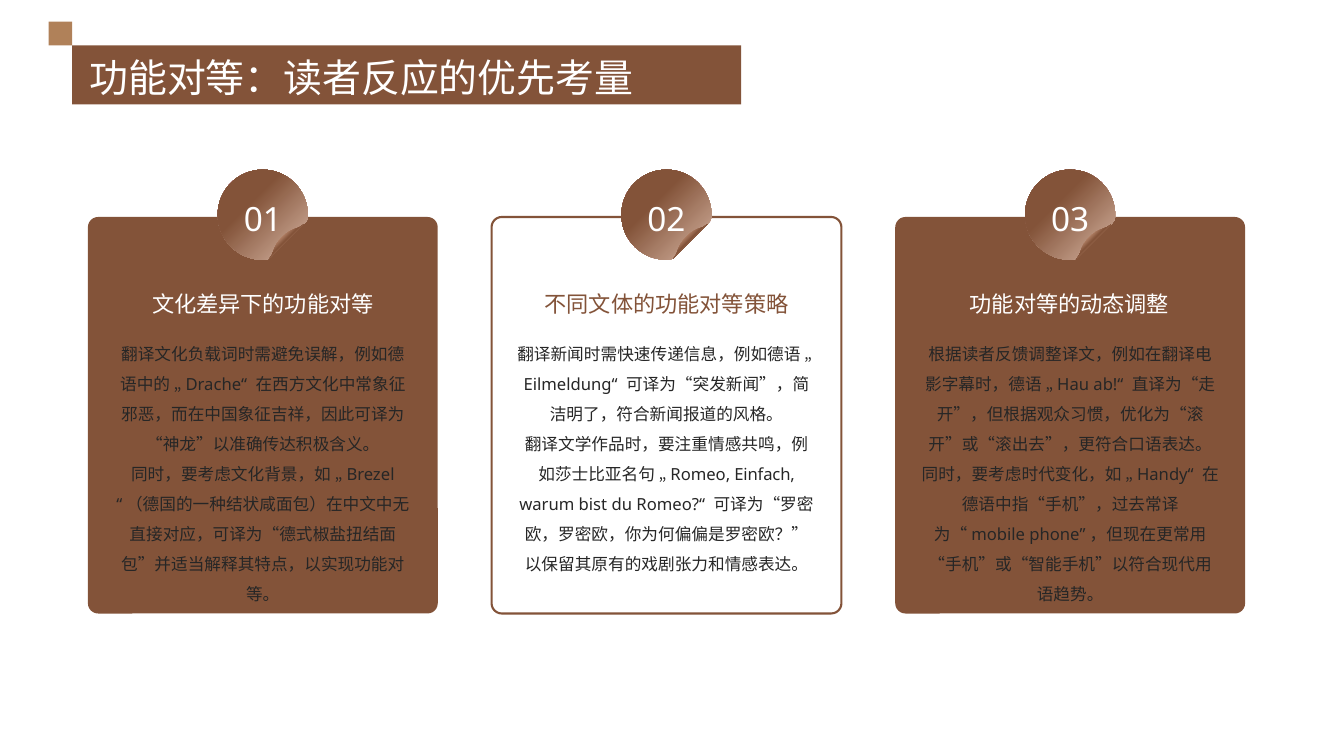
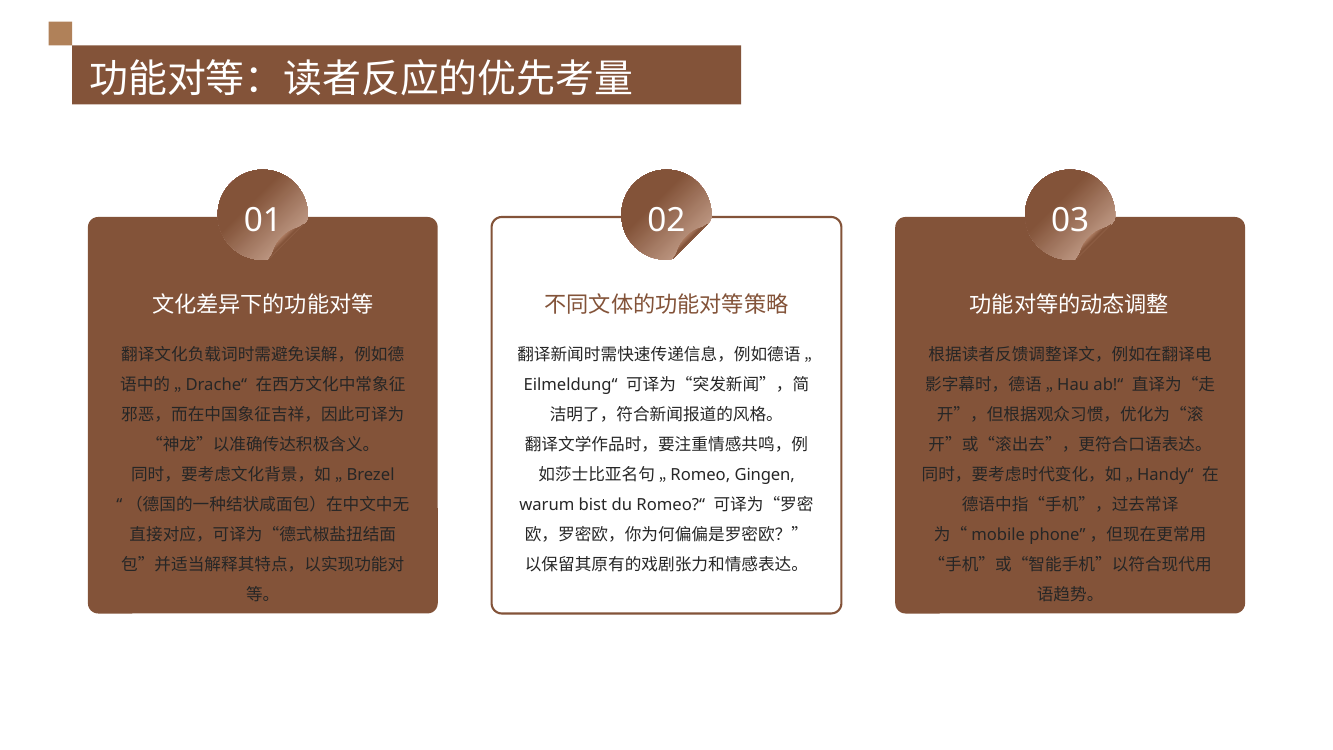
Einfach: Einfach -> Gingen
